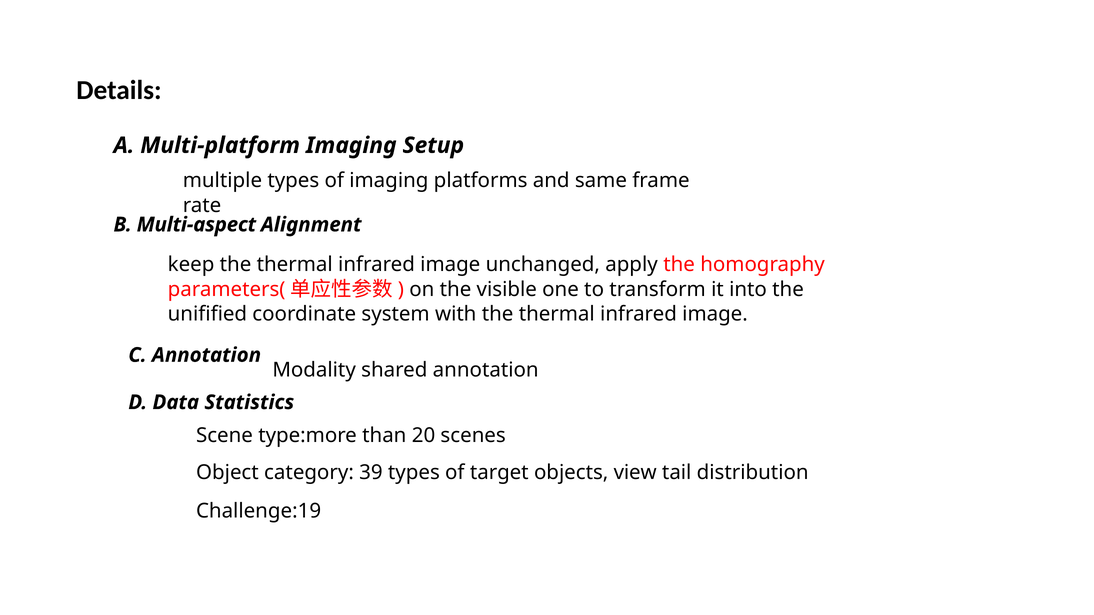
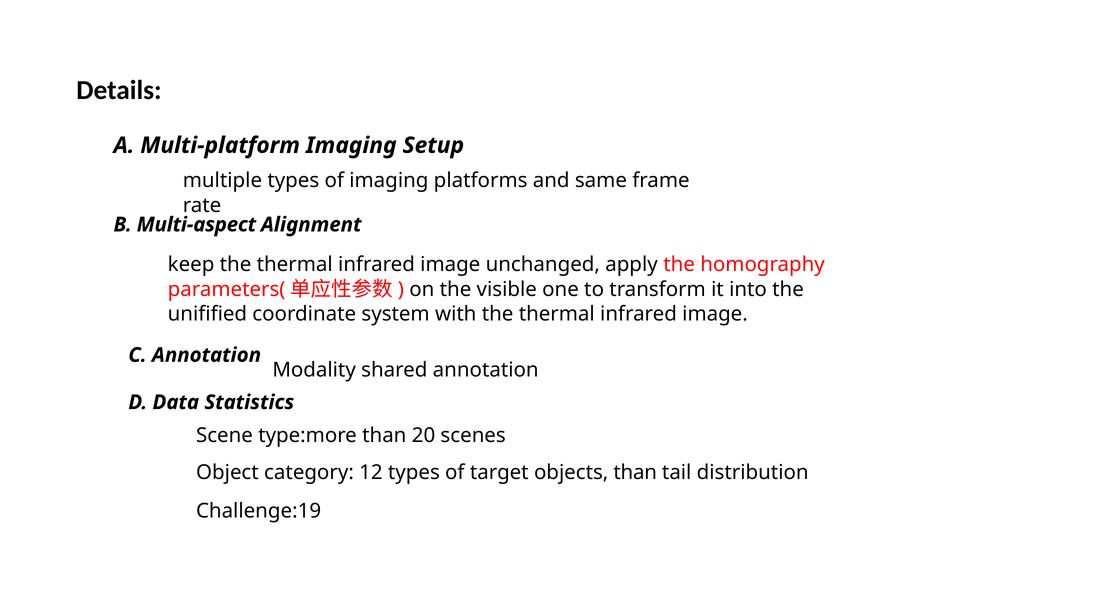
39: 39 -> 12
objects view: view -> than
